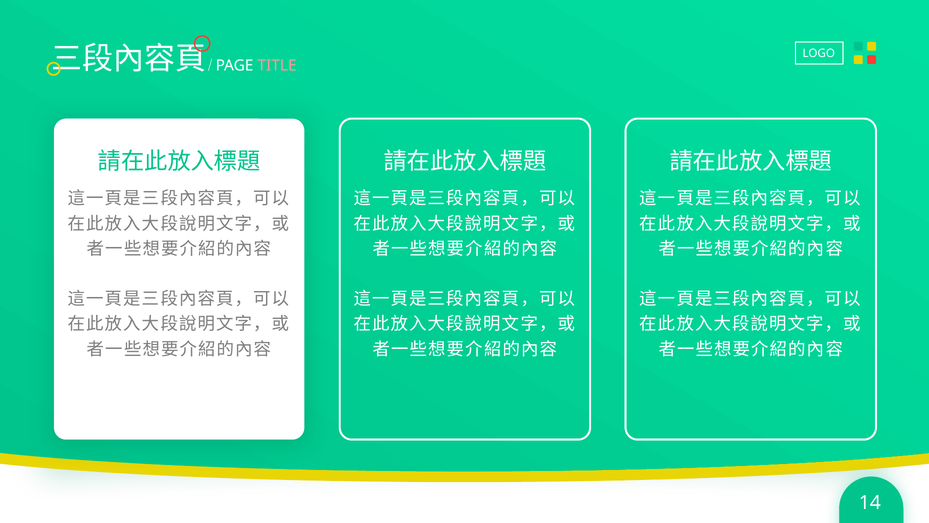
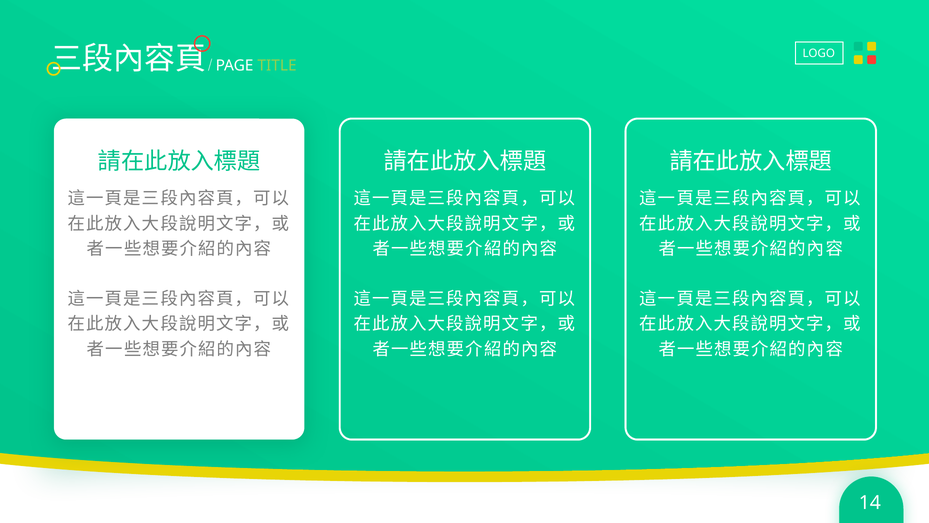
TITLE colour: pink -> light green
